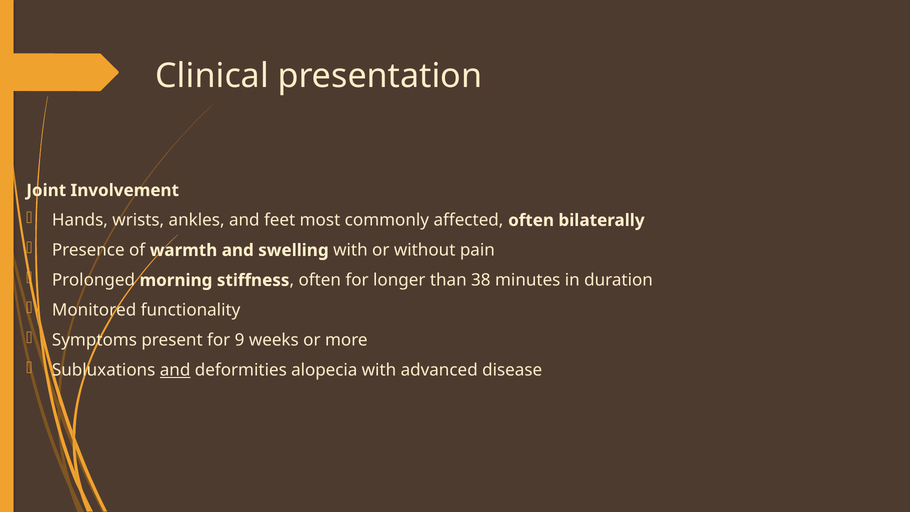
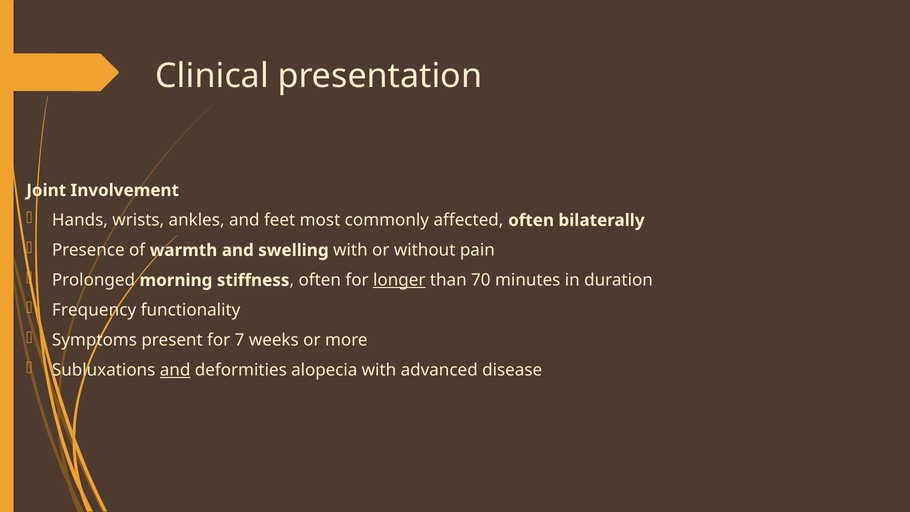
longer underline: none -> present
38: 38 -> 70
Monitored: Monitored -> Frequency
9: 9 -> 7
